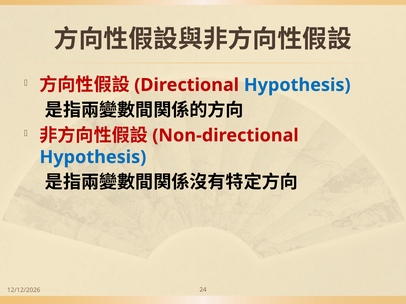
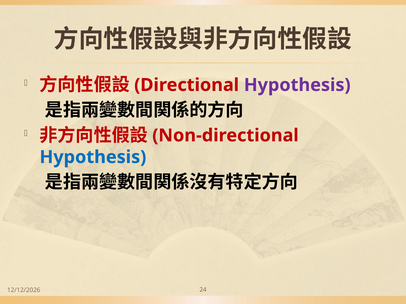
Hypothesis at (297, 85) colour: blue -> purple
